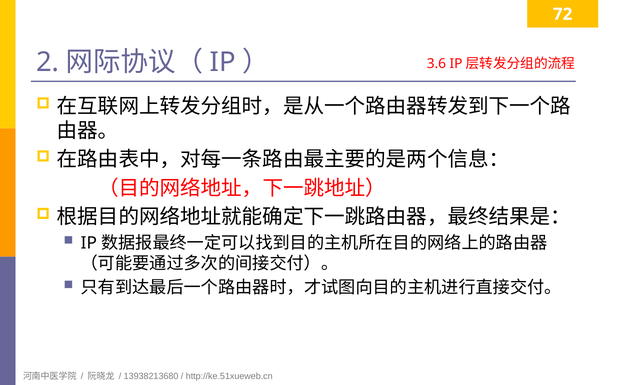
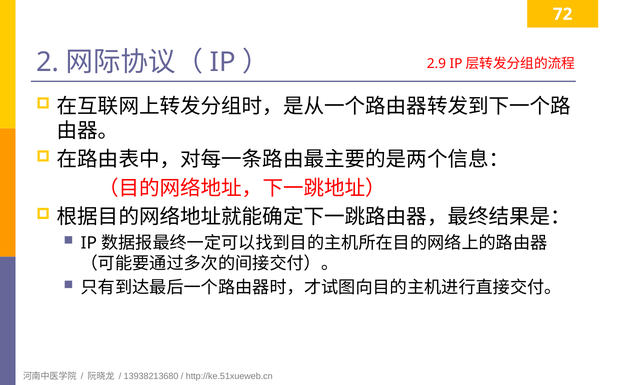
3.6: 3.6 -> 2.9
